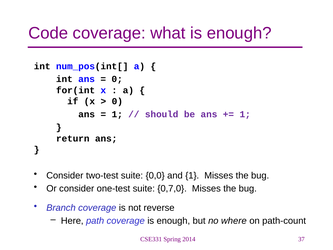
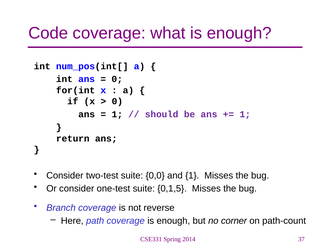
0,7,0: 0,7,0 -> 0,1,5
where: where -> corner
